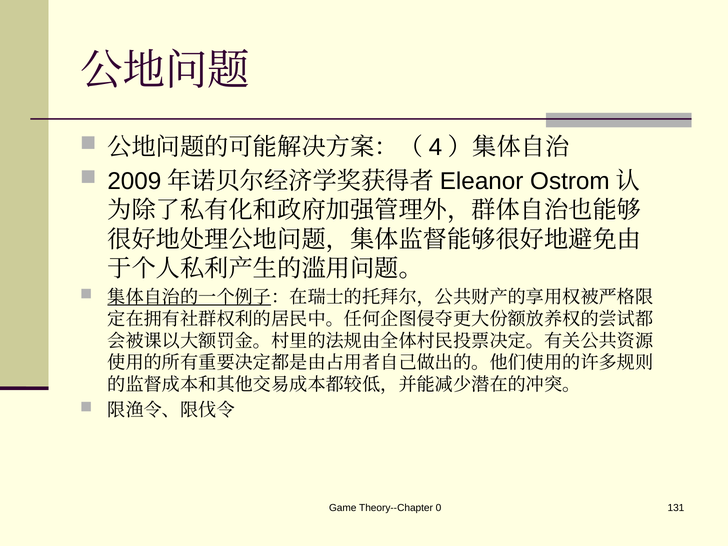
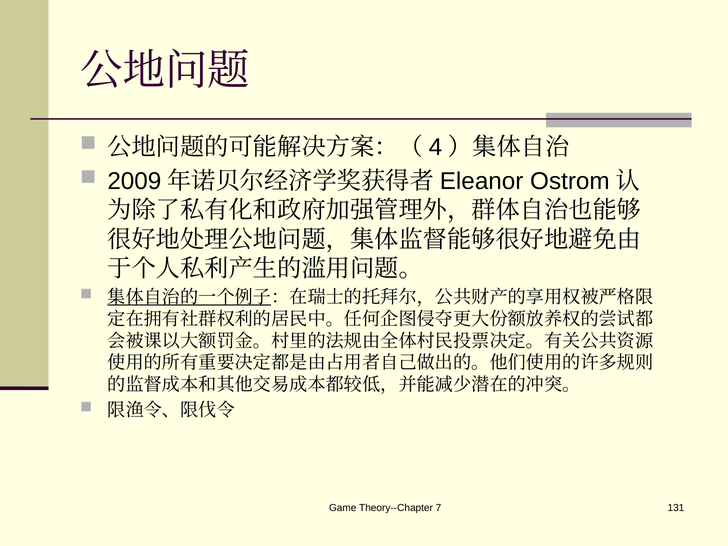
0: 0 -> 7
